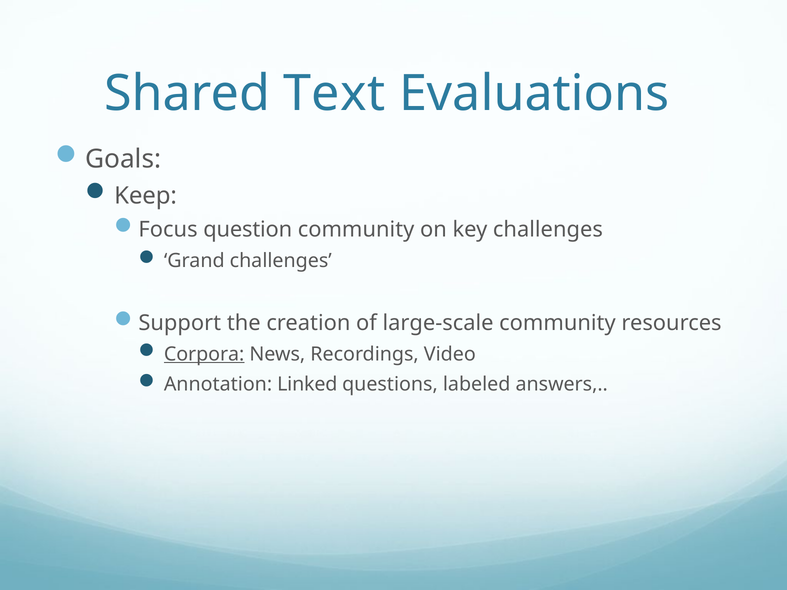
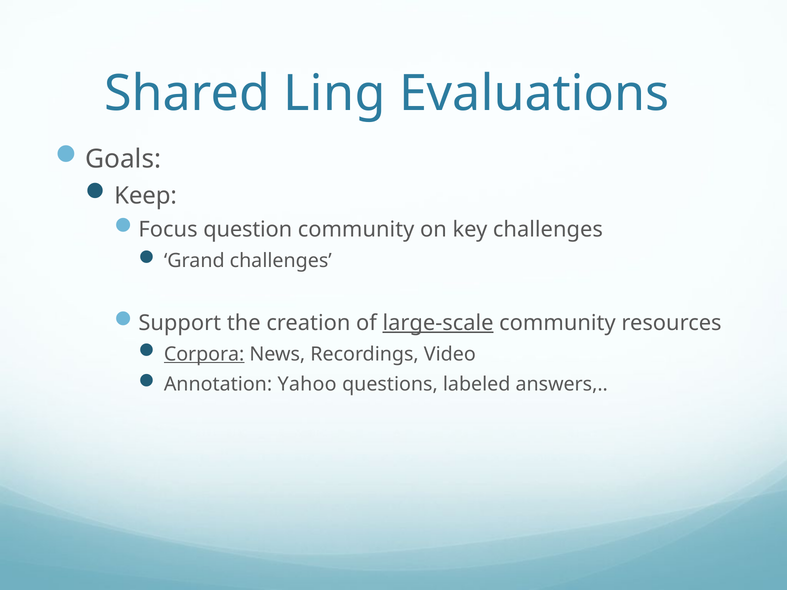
Text: Text -> Ling
large-scale underline: none -> present
Linked: Linked -> Yahoo
